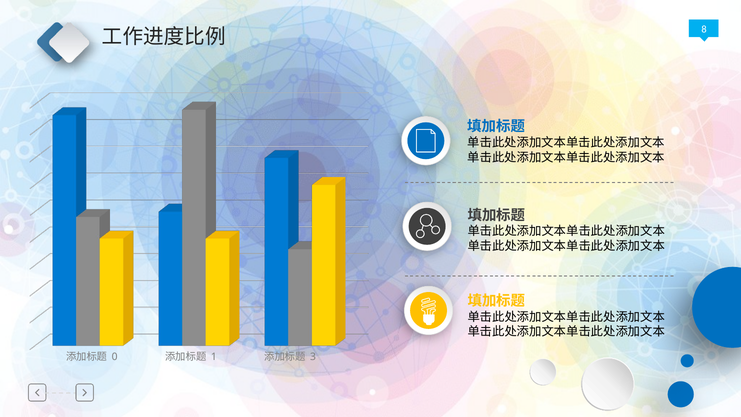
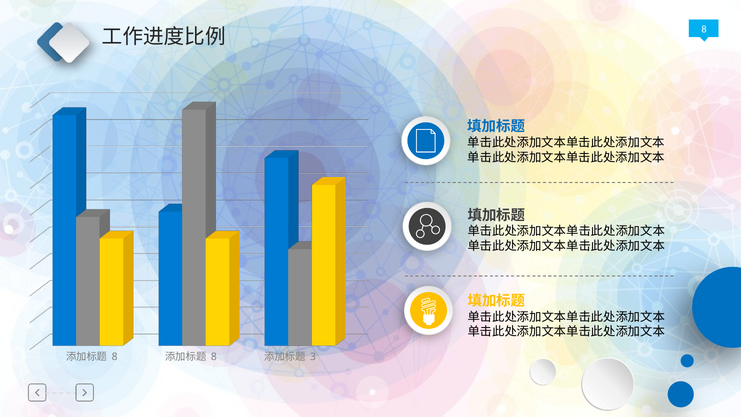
0 at (115, 357): 0 -> 8
1 at (214, 357): 1 -> 8
